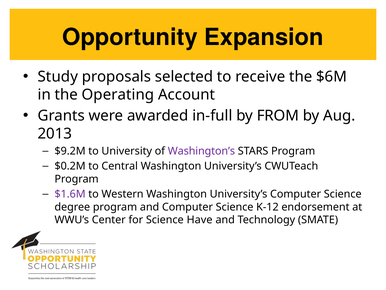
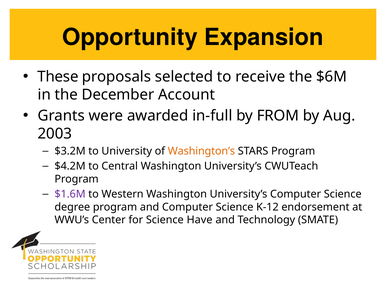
Study: Study -> These
Operating: Operating -> December
2013: 2013 -> 2003
$9.2M: $9.2M -> $3.2M
Washington’s colour: purple -> orange
$0.2M: $0.2M -> $4.2M
